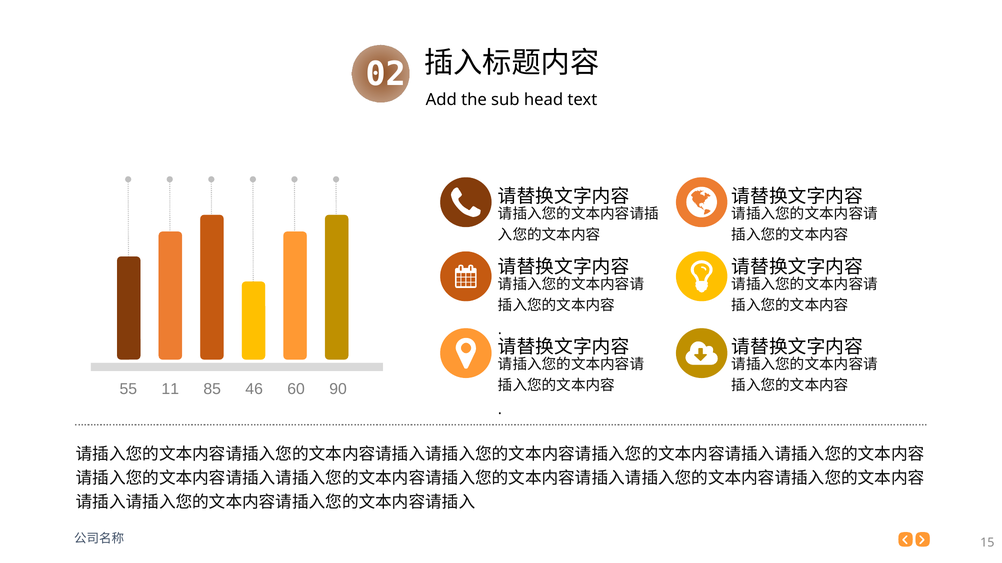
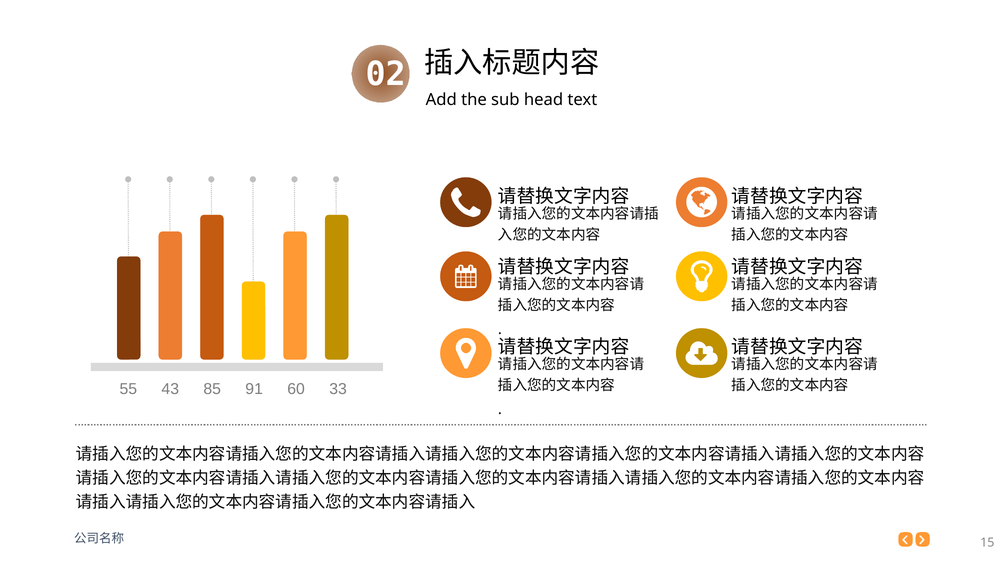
11: 11 -> 43
46: 46 -> 91
90: 90 -> 33
